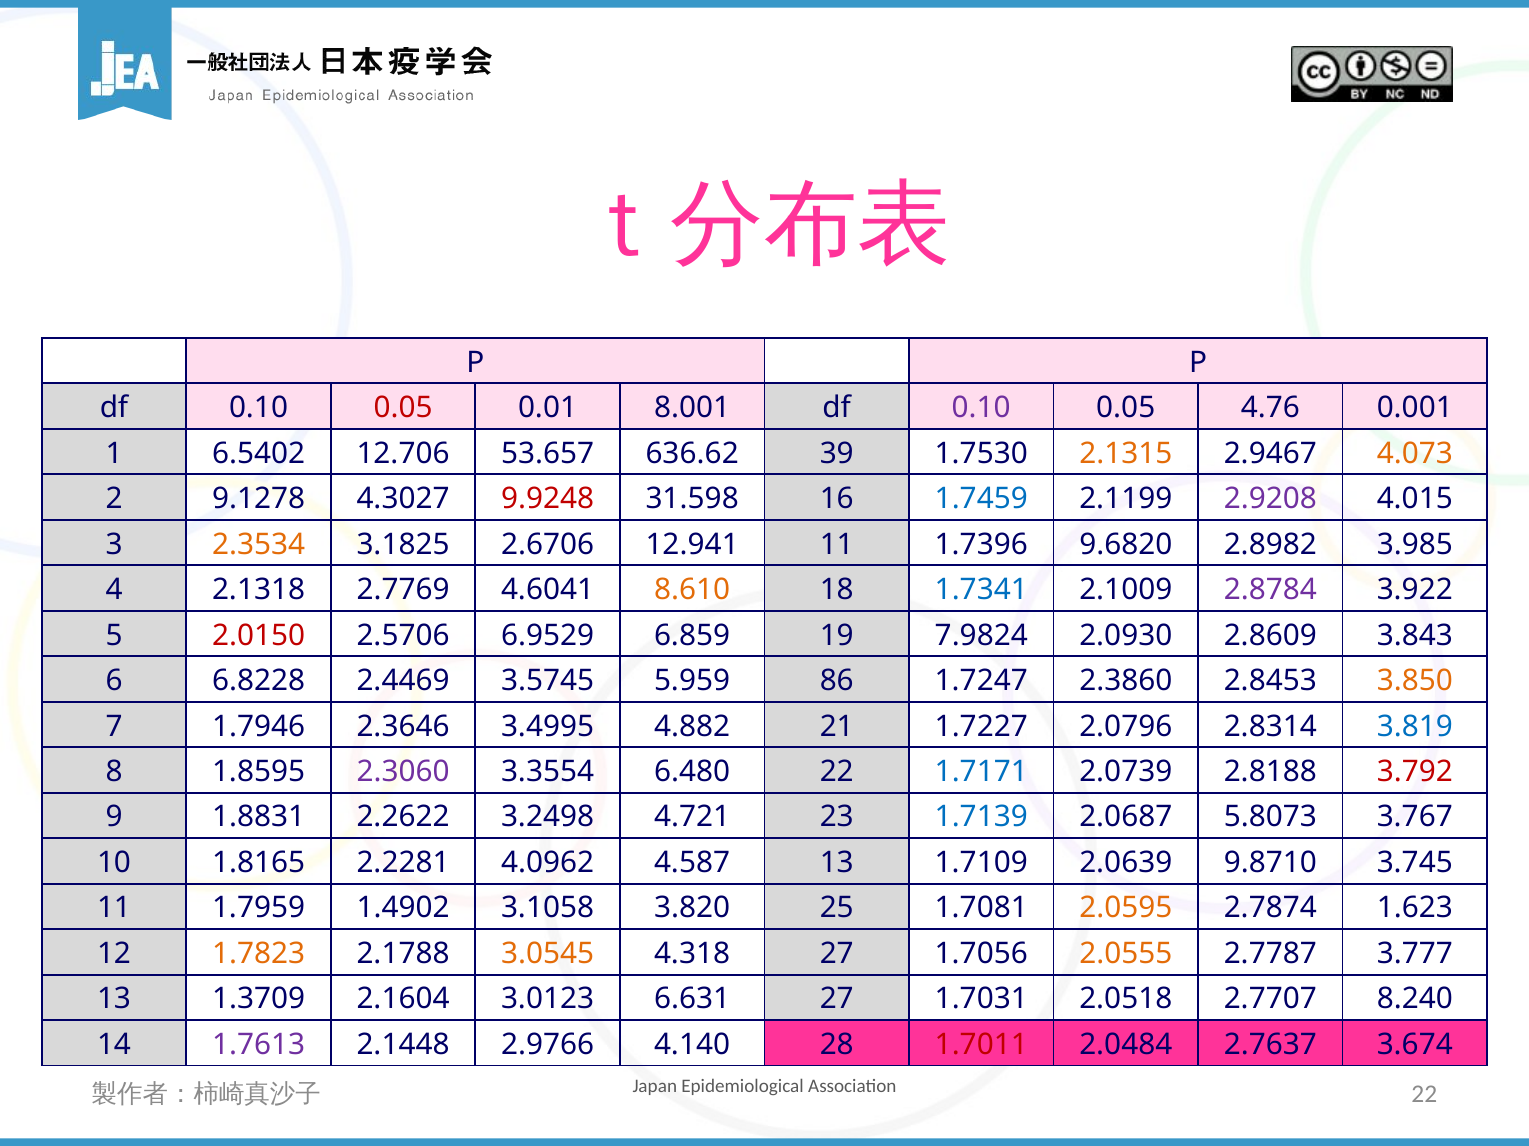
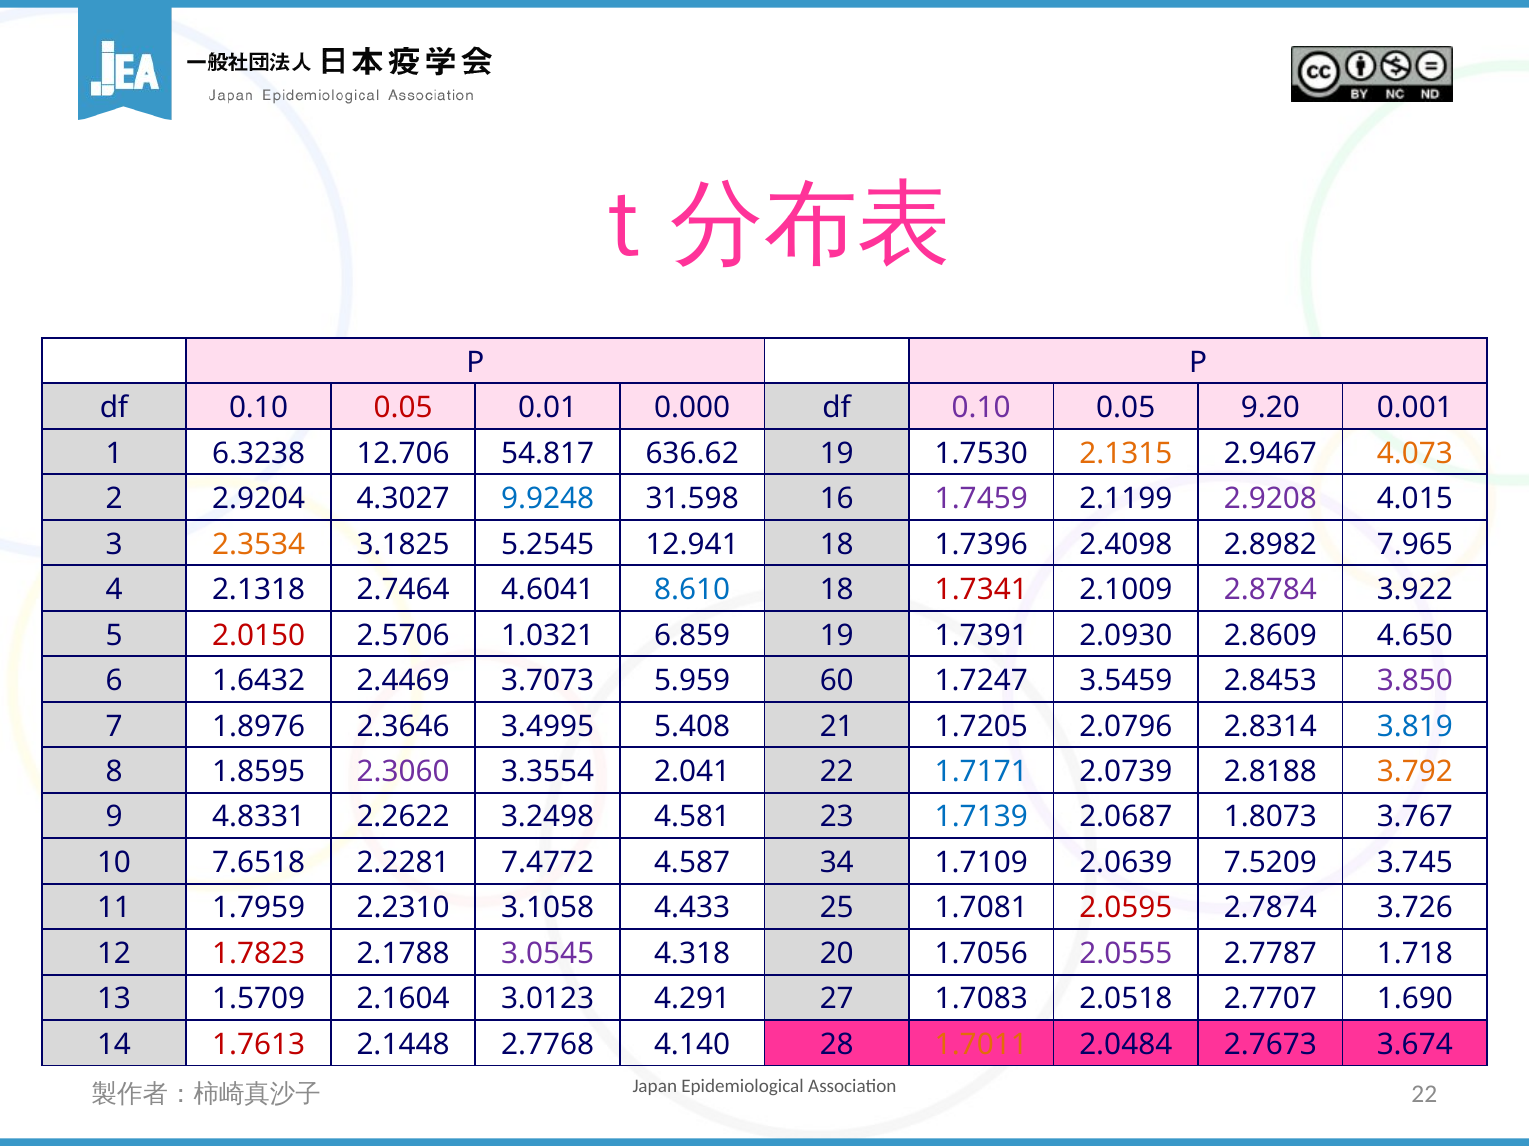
8.001: 8.001 -> 0.000
4.76: 4.76 -> 9.20
6.5402: 6.5402 -> 6.3238
53.657: 53.657 -> 54.817
636.62 39: 39 -> 19
9.1278: 9.1278 -> 2.9204
9.9248 colour: red -> blue
1.7459 colour: blue -> purple
2.6706: 2.6706 -> 5.2545
12.941 11: 11 -> 18
9.6820: 9.6820 -> 2.4098
3.985: 3.985 -> 7.965
2.7769: 2.7769 -> 2.7464
8.610 colour: orange -> blue
1.7341 colour: blue -> red
6.9529: 6.9529 -> 1.0321
7.9824: 7.9824 -> 1.7391
3.843: 3.843 -> 4.650
6.8228: 6.8228 -> 1.6432
3.5745: 3.5745 -> 3.7073
86: 86 -> 60
2.3860: 2.3860 -> 3.5459
3.850 colour: orange -> purple
1.7946: 1.7946 -> 1.8976
4.882: 4.882 -> 5.408
1.7227: 1.7227 -> 1.7205
6.480: 6.480 -> 2.041
3.792 colour: red -> orange
1.8831: 1.8831 -> 4.8331
4.721: 4.721 -> 4.581
5.8073: 5.8073 -> 1.8073
1.8165: 1.8165 -> 7.6518
4.0962: 4.0962 -> 7.4772
4.587 13: 13 -> 34
9.8710: 9.8710 -> 7.5209
1.4902: 1.4902 -> 2.2310
3.820: 3.820 -> 4.433
2.0595 colour: orange -> red
1.623: 1.623 -> 3.726
1.7823 colour: orange -> red
3.0545 colour: orange -> purple
4.318 27: 27 -> 20
2.0555 colour: orange -> purple
3.777: 3.777 -> 1.718
1.3709: 1.3709 -> 1.5709
6.631: 6.631 -> 4.291
1.7031: 1.7031 -> 1.7083
8.240: 8.240 -> 1.690
1.7613 colour: purple -> red
2.9766: 2.9766 -> 2.7768
1.7011 colour: red -> orange
2.7637: 2.7637 -> 2.7673
